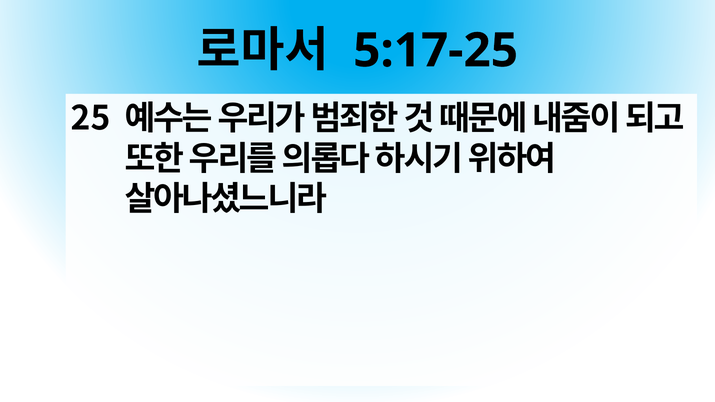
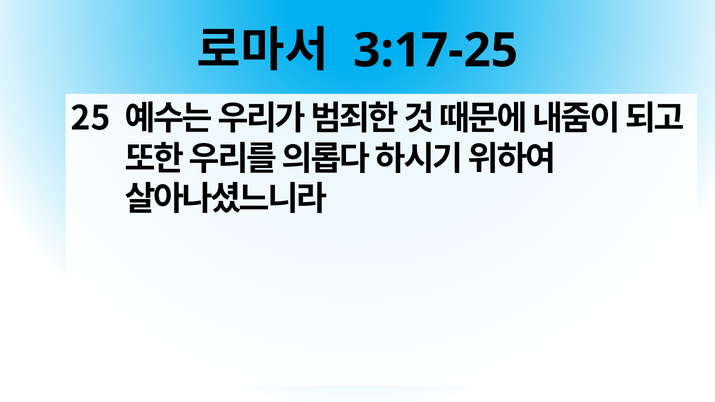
5:17-25: 5:17-25 -> 3:17-25
